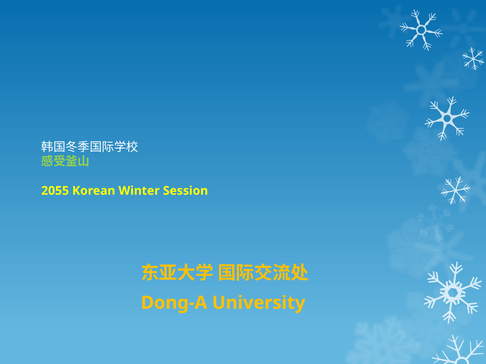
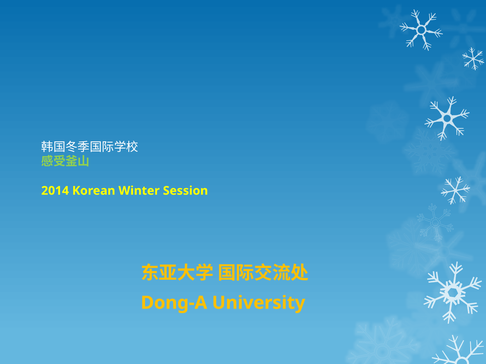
2055: 2055 -> 2014
